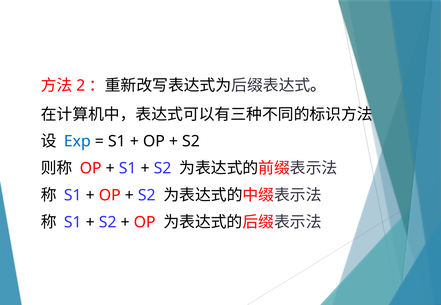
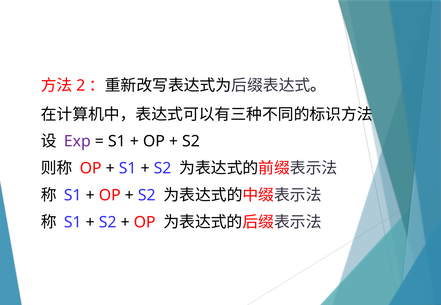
Exp colour: blue -> purple
